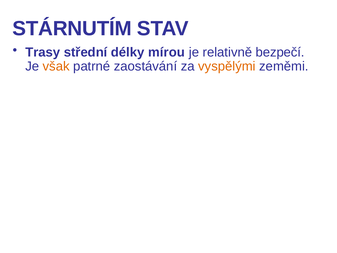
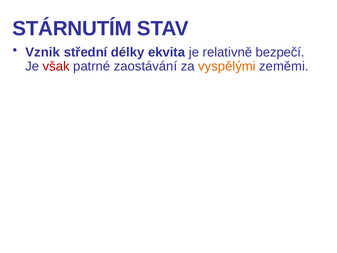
Trasy: Trasy -> Vznik
mírou: mírou -> ekvita
však colour: orange -> red
